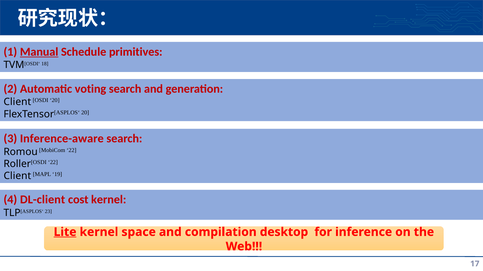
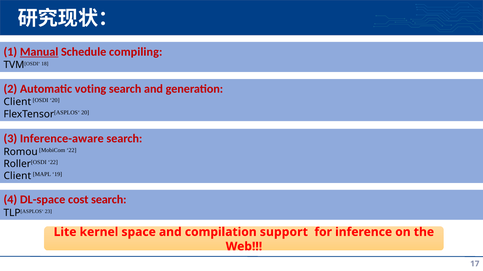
primitives: primitives -> compiling
DL-client: DL-client -> DL-space
cost kernel: kernel -> search
Lite underline: present -> none
desktop: desktop -> support
